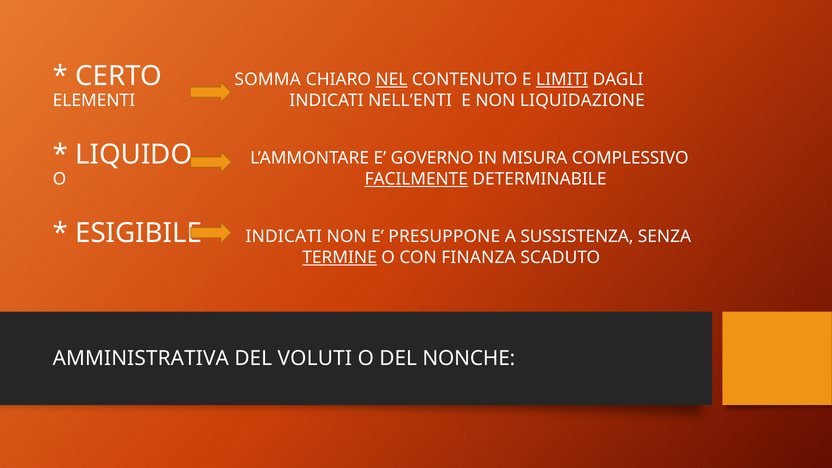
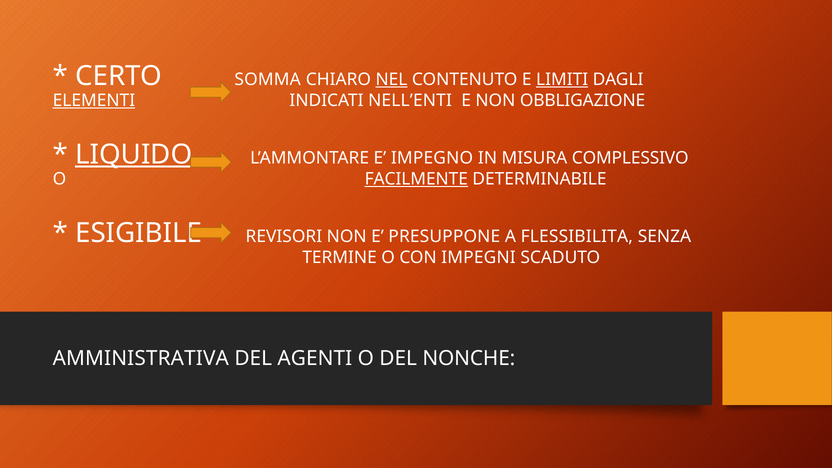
ELEMENTI underline: none -> present
LIQUIDAZIONE: LIQUIDAZIONE -> OBBLIGAZIONE
LIQUIDO underline: none -> present
GOVERNO: GOVERNO -> IMPEGNO
ESIGIBILE INDICATI: INDICATI -> REVISORI
SUSSISTENZA: SUSSISTENZA -> FLESSIBILITA
TERMINE underline: present -> none
FINANZA: FINANZA -> IMPEGNI
VOLUTI: VOLUTI -> AGENTI
